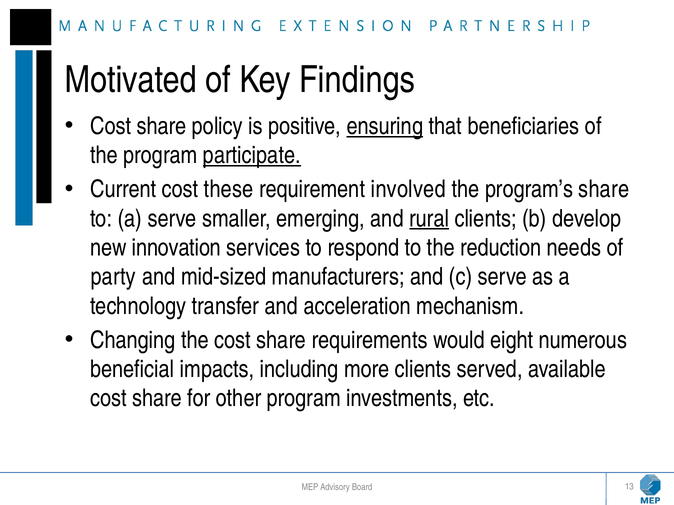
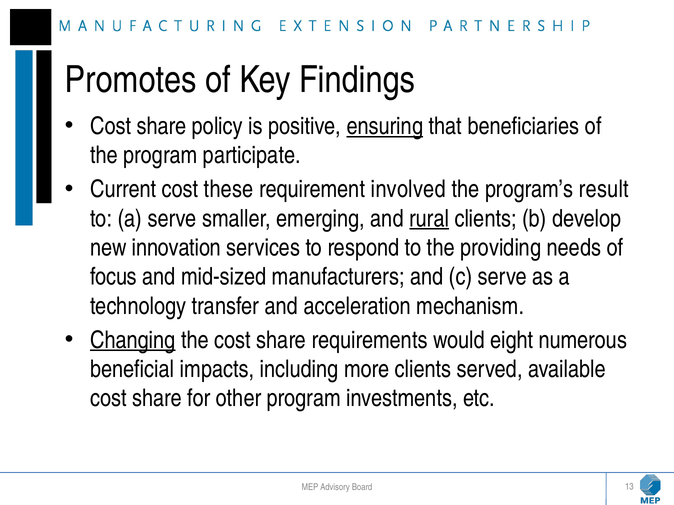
Motivated: Motivated -> Promotes
participate underline: present -> none
program’s share: share -> result
reduction: reduction -> providing
party: party -> focus
Changing underline: none -> present
